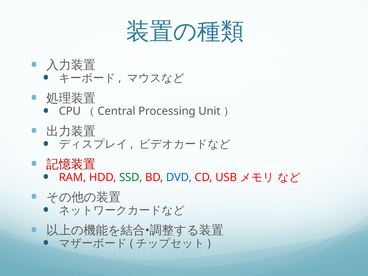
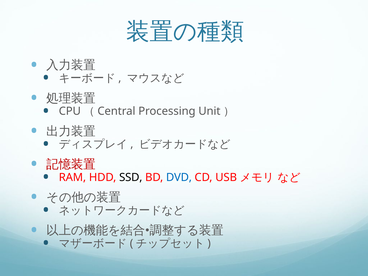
SSD colour: green -> black
